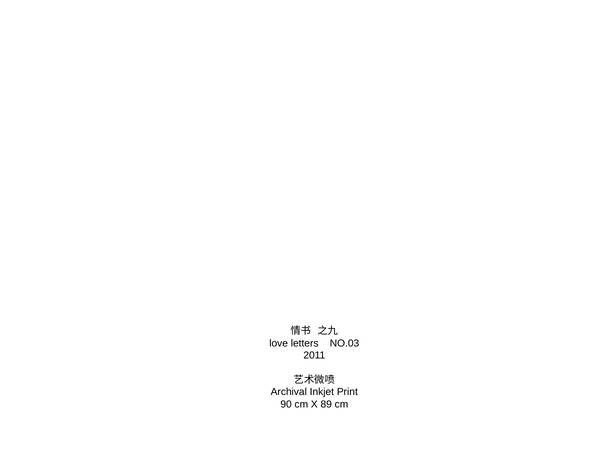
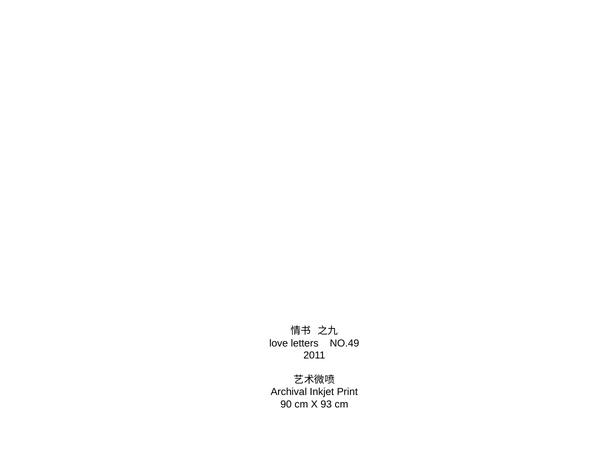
NO.03: NO.03 -> NO.49
89: 89 -> 93
